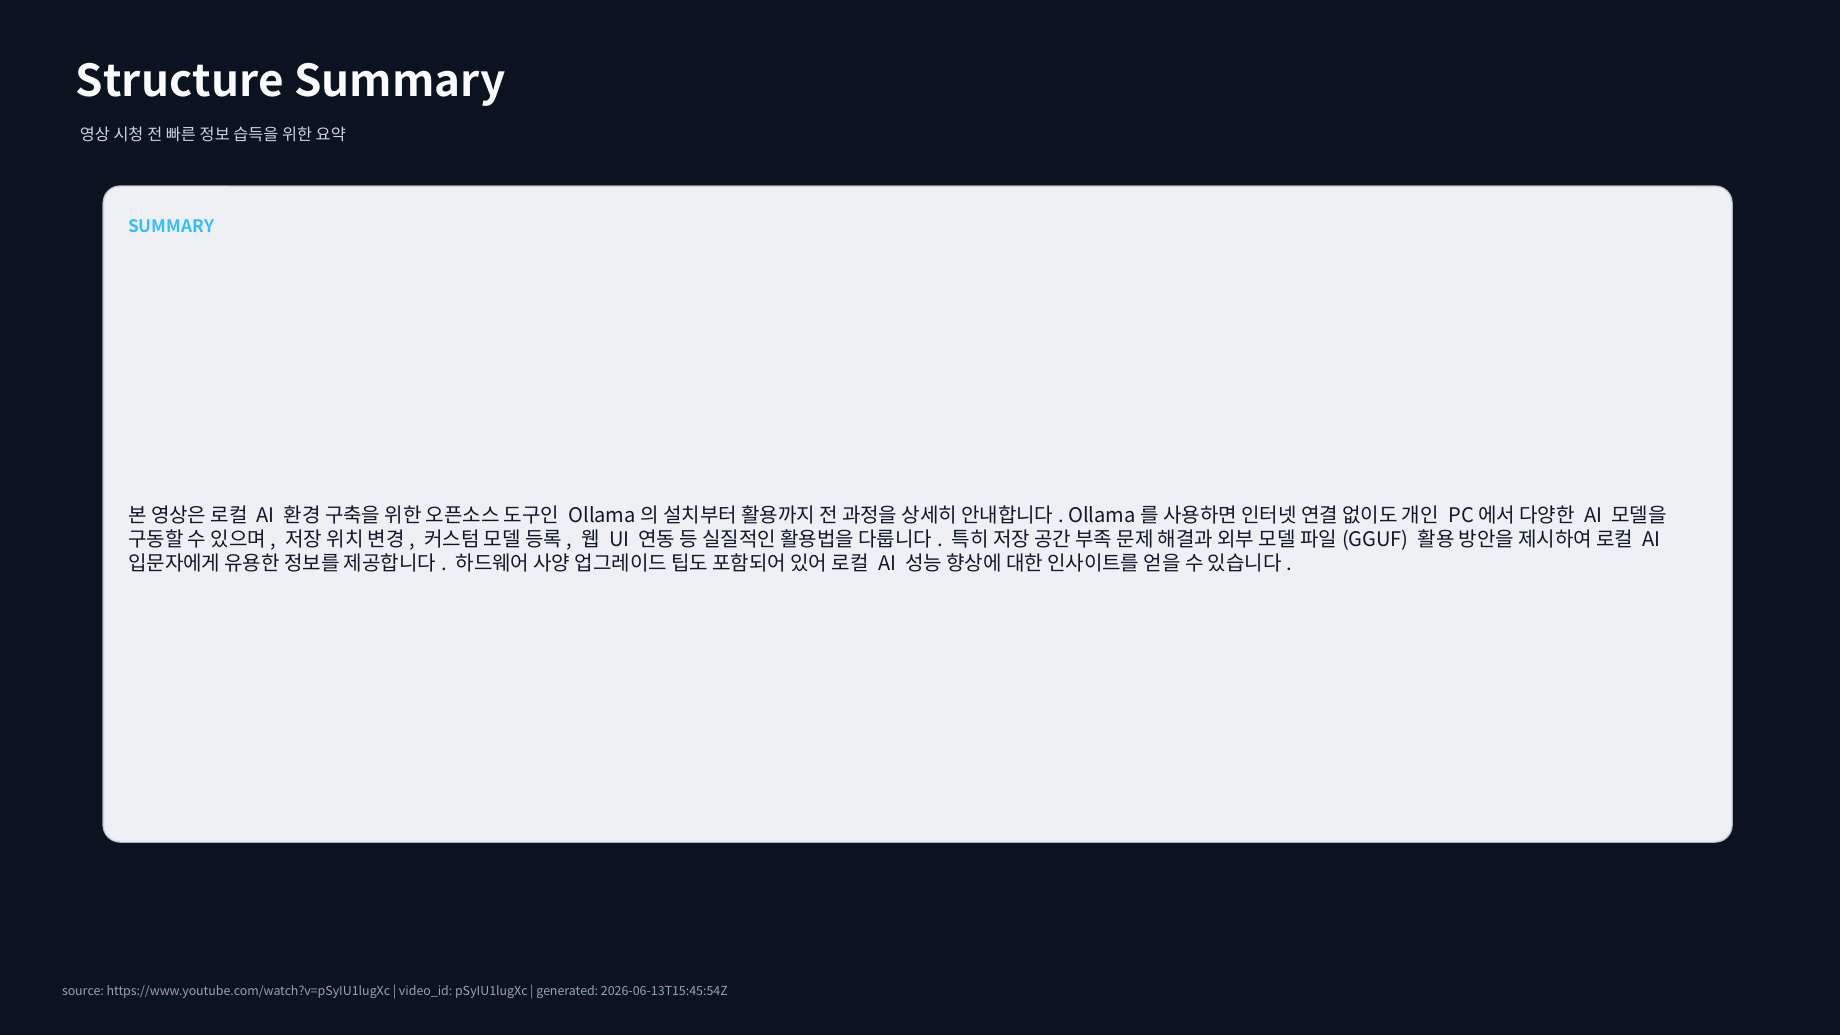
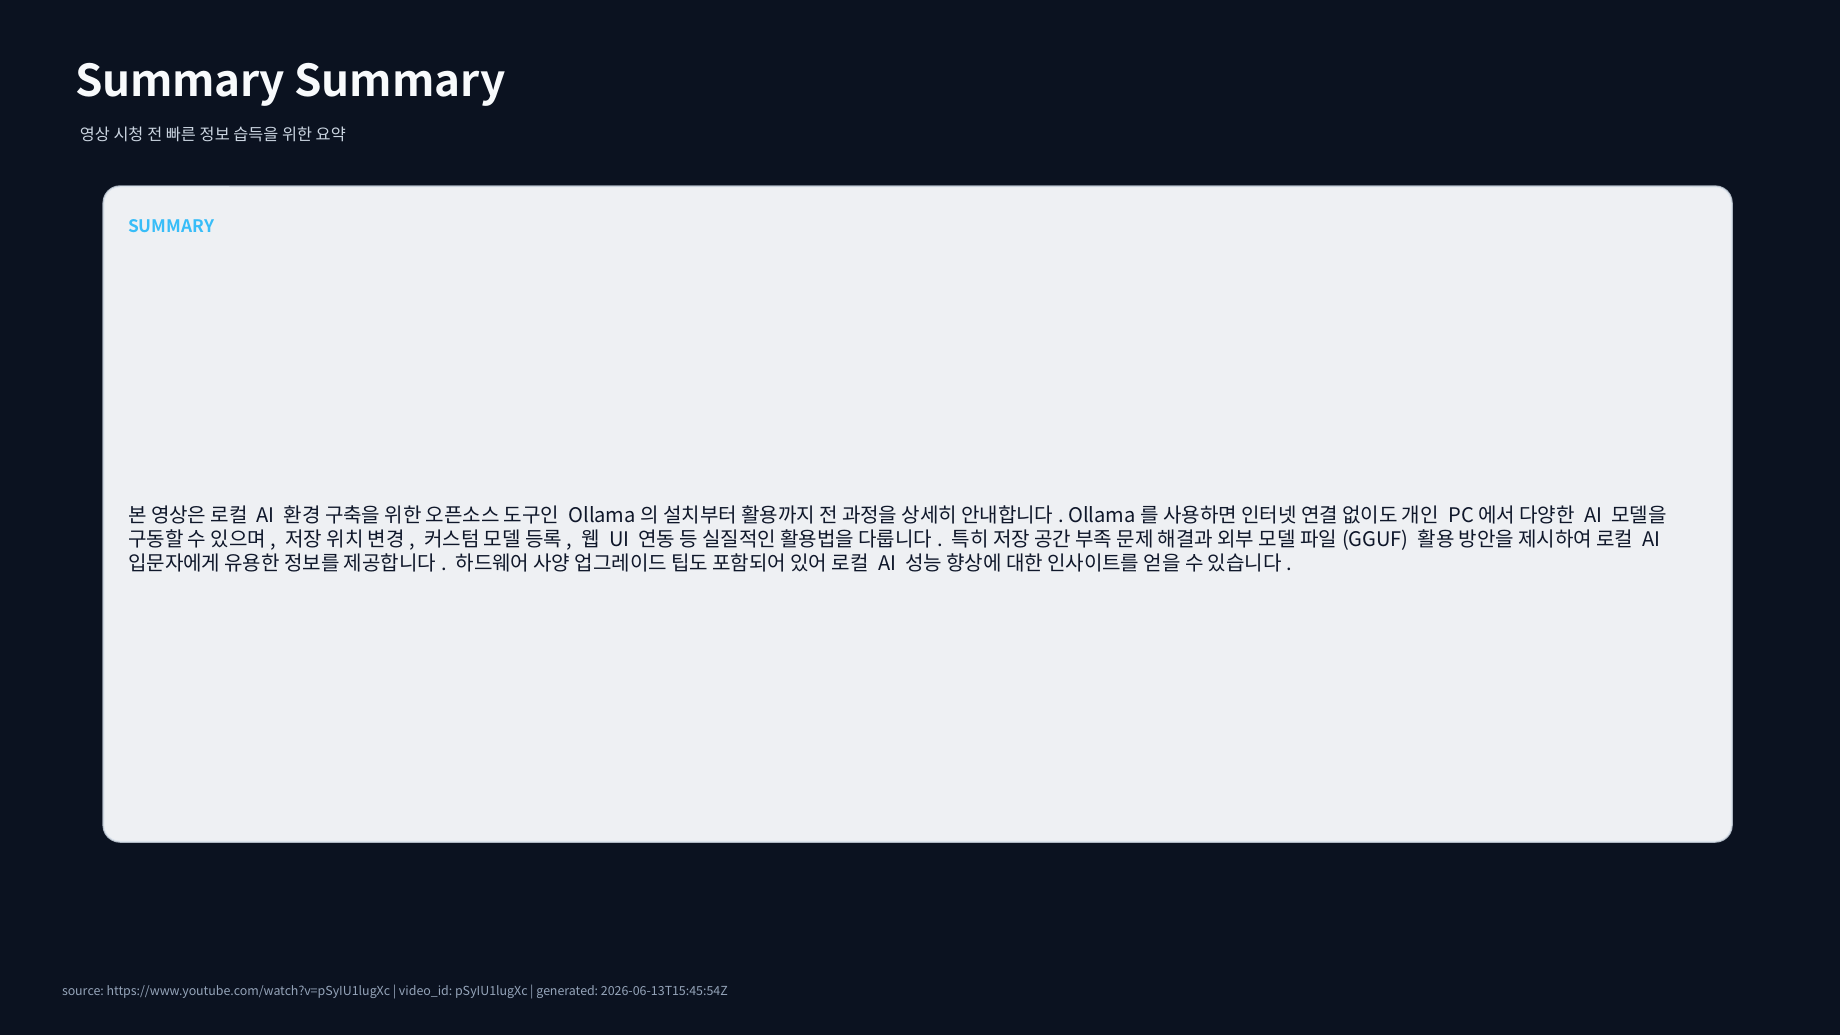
Structure at (180, 82): Structure -> Summary
